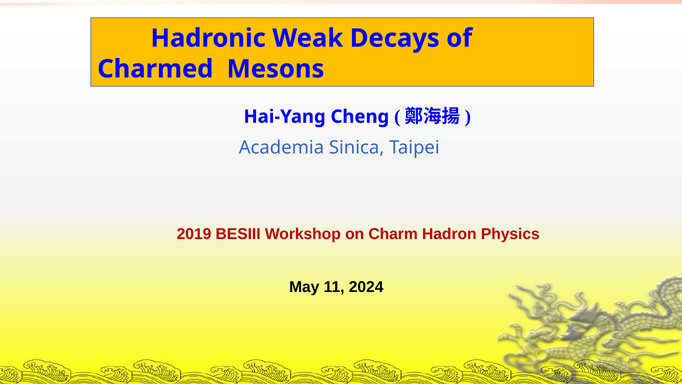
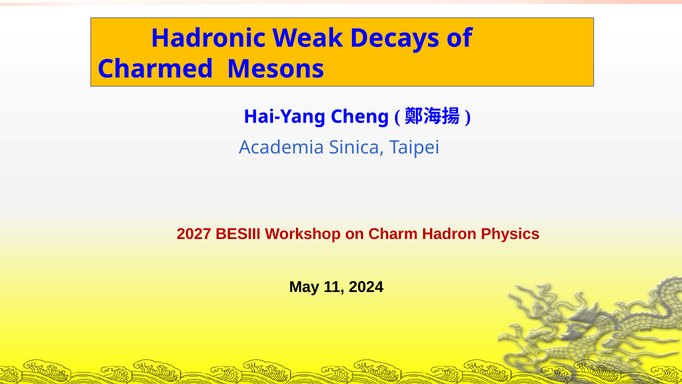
2019: 2019 -> 2027
